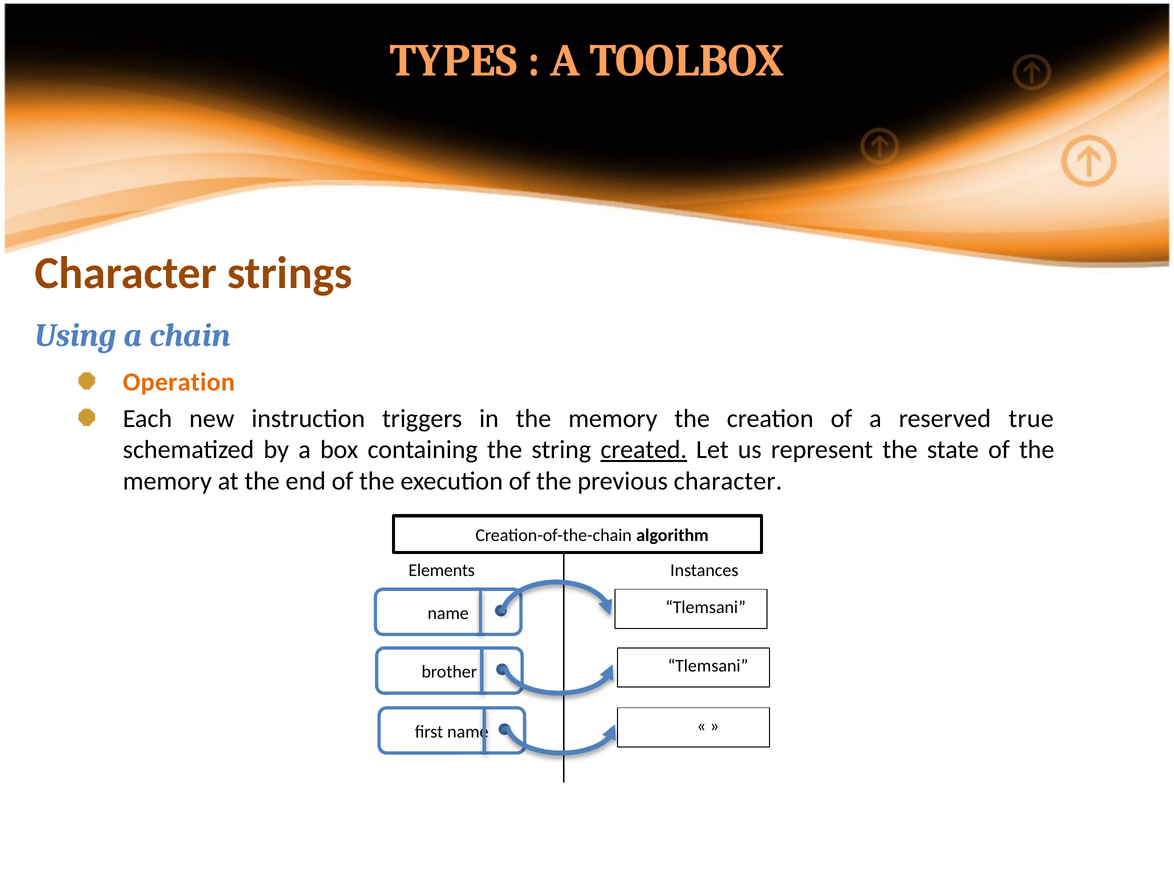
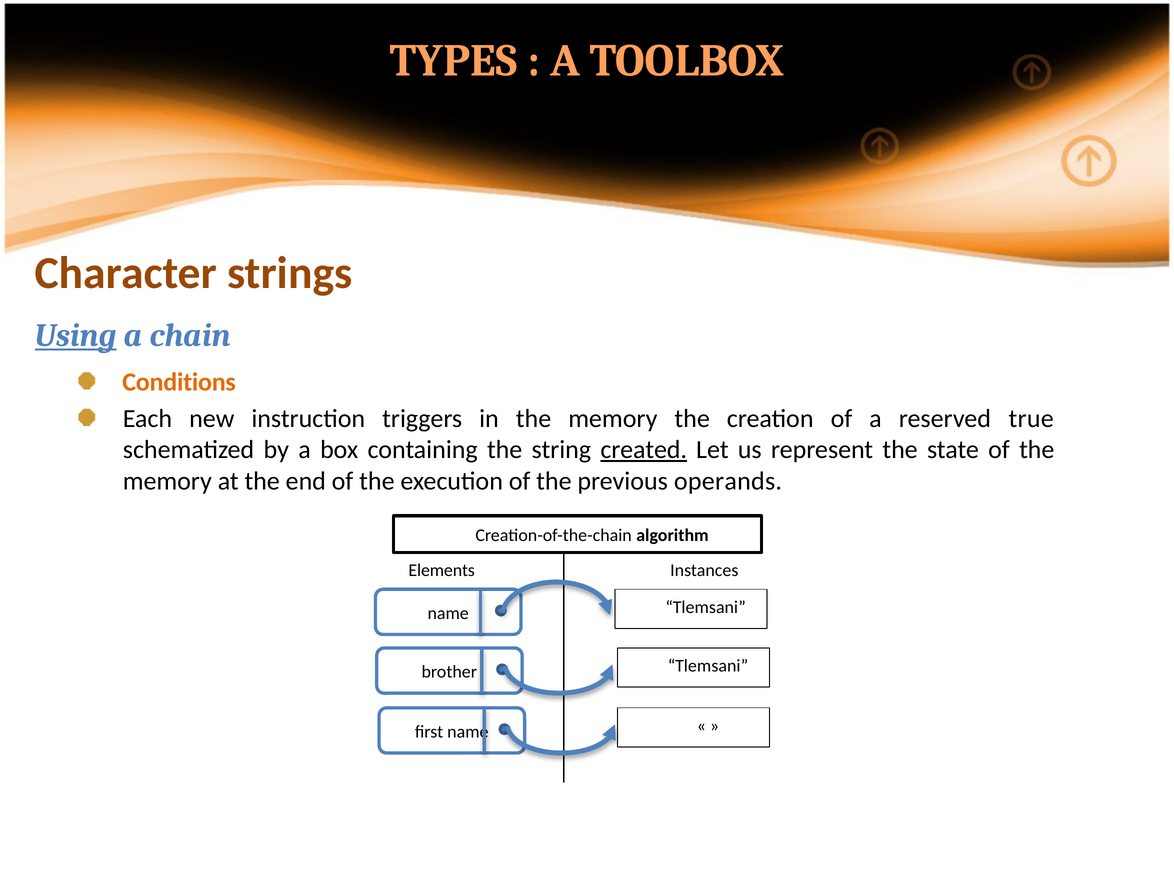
Using underline: none -> present
Operation: Operation -> Conditions
previous character: character -> operands
